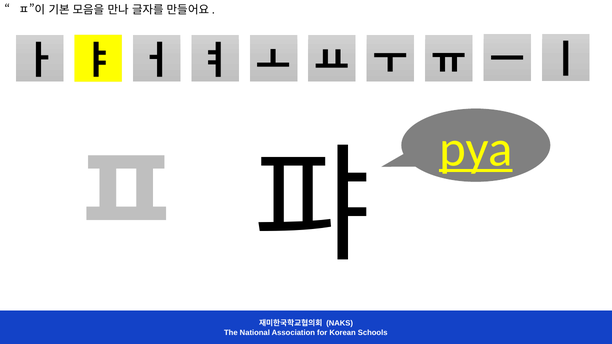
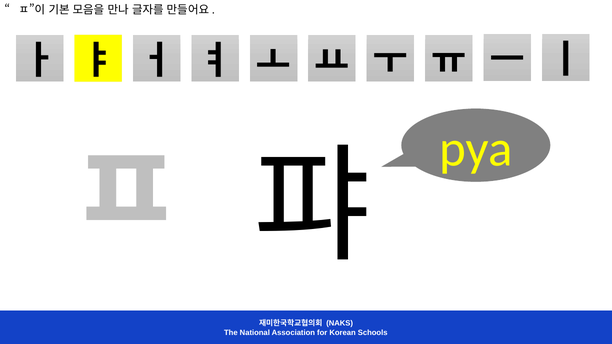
pya underline: present -> none
